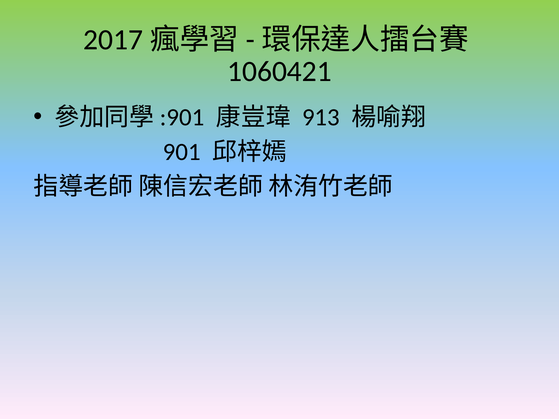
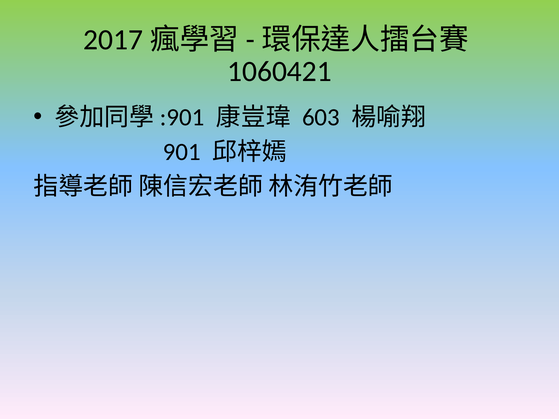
913: 913 -> 603
